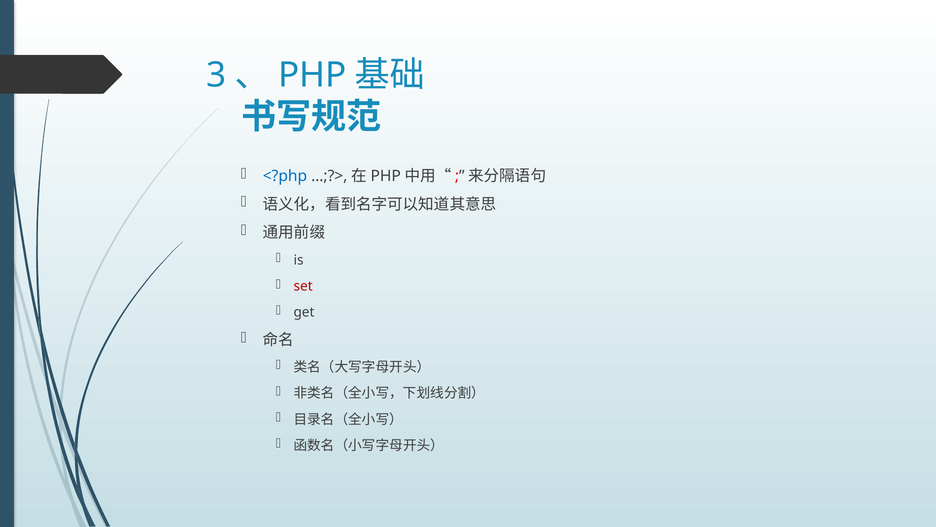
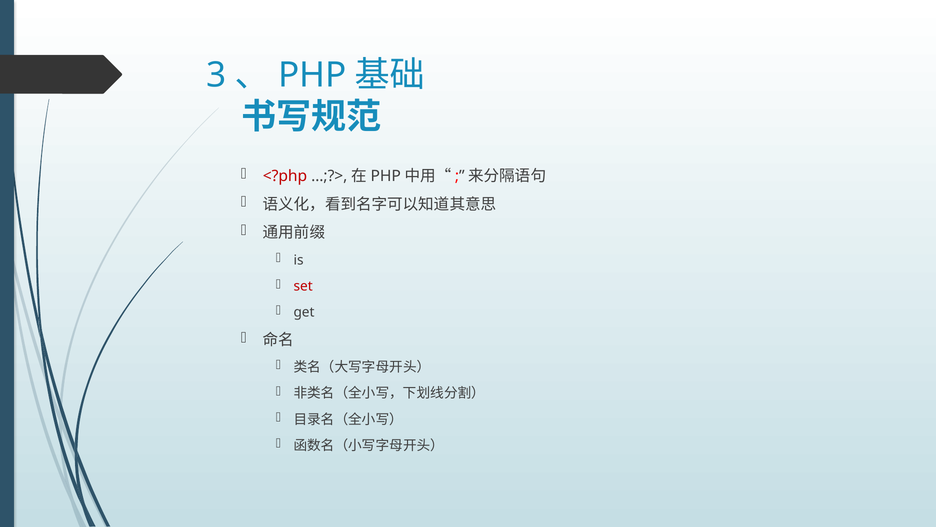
<?php colour: blue -> red
